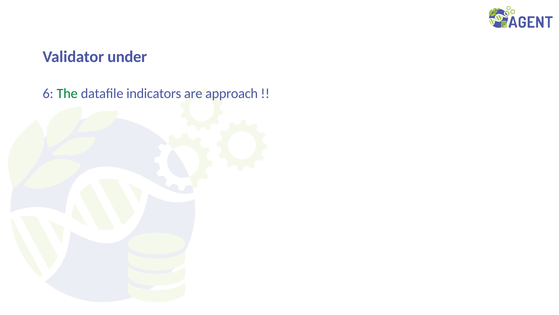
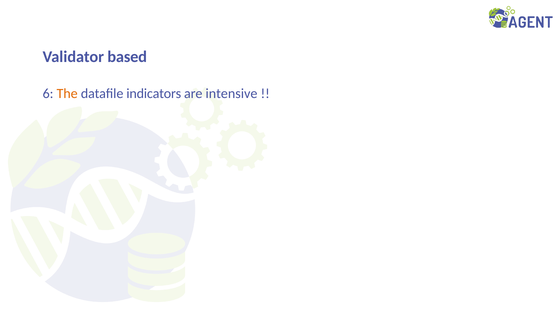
under: under -> based
The colour: green -> orange
approach: approach -> intensive
